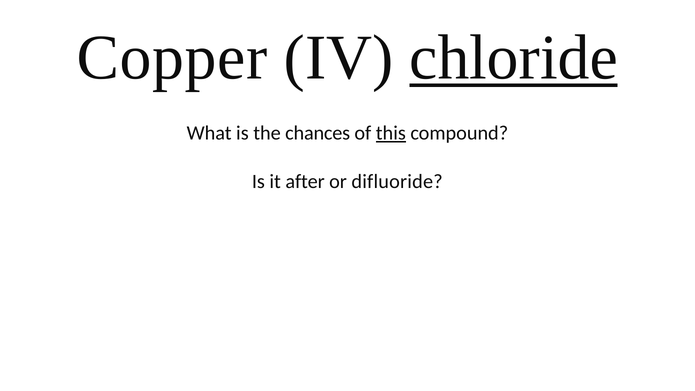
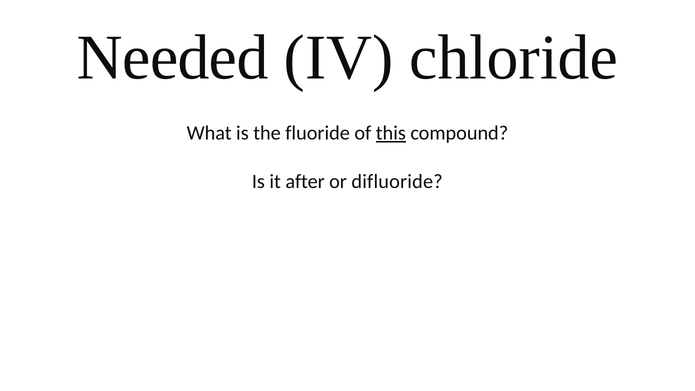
Copper: Copper -> Needed
chloride underline: present -> none
chances: chances -> fluoride
